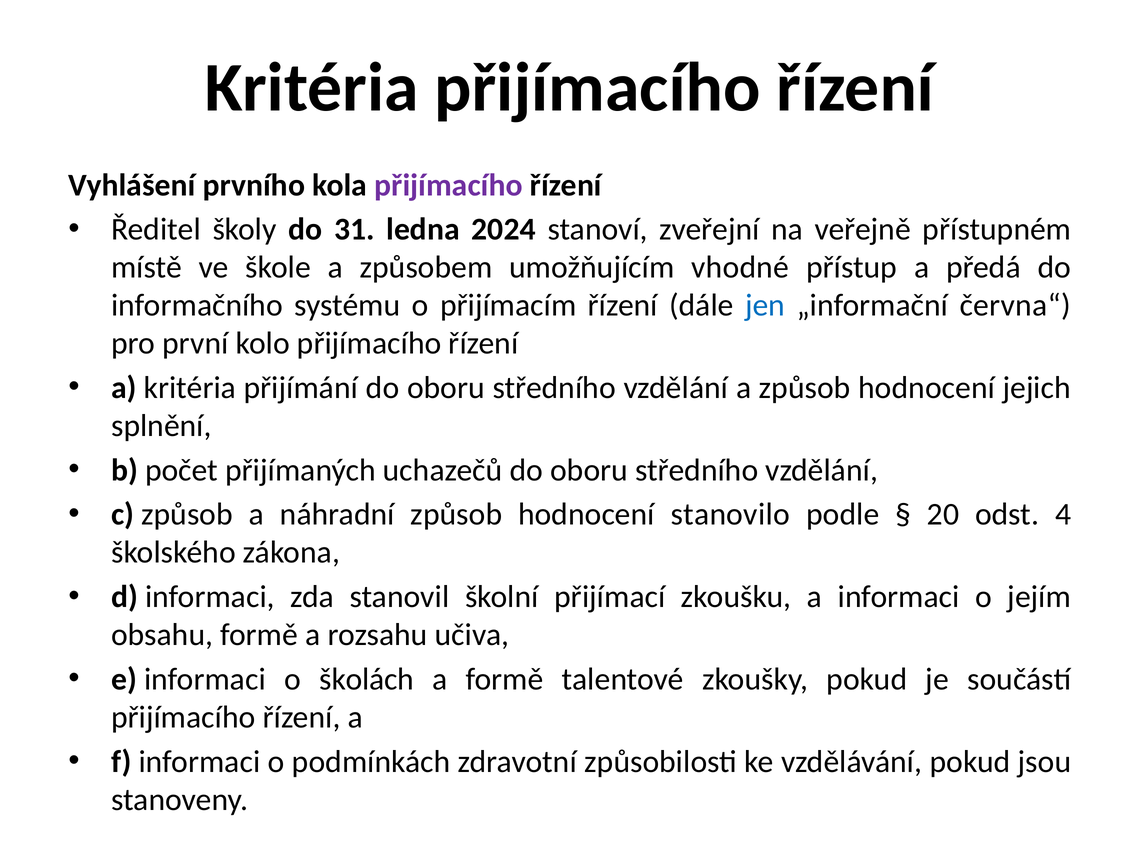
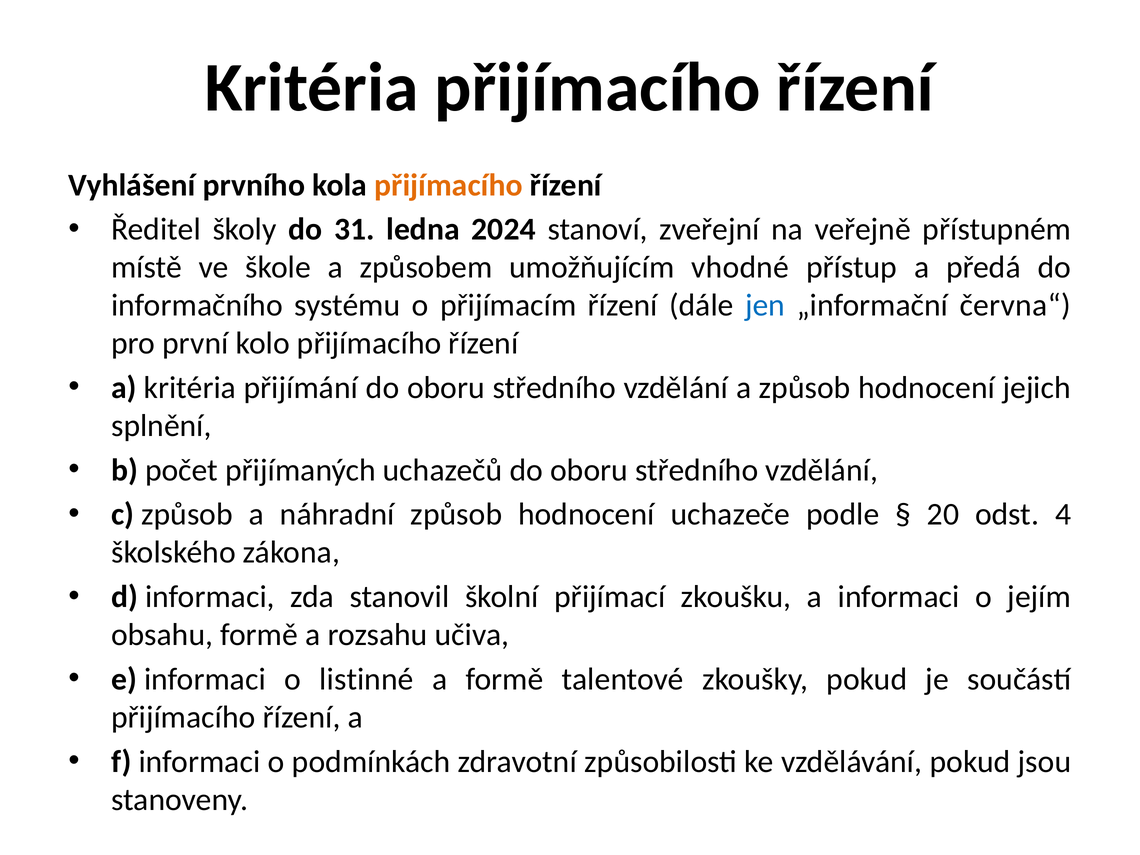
přijímacího at (448, 185) colour: purple -> orange
stanovilo: stanovilo -> uchazeče
školách: školách -> listinné
